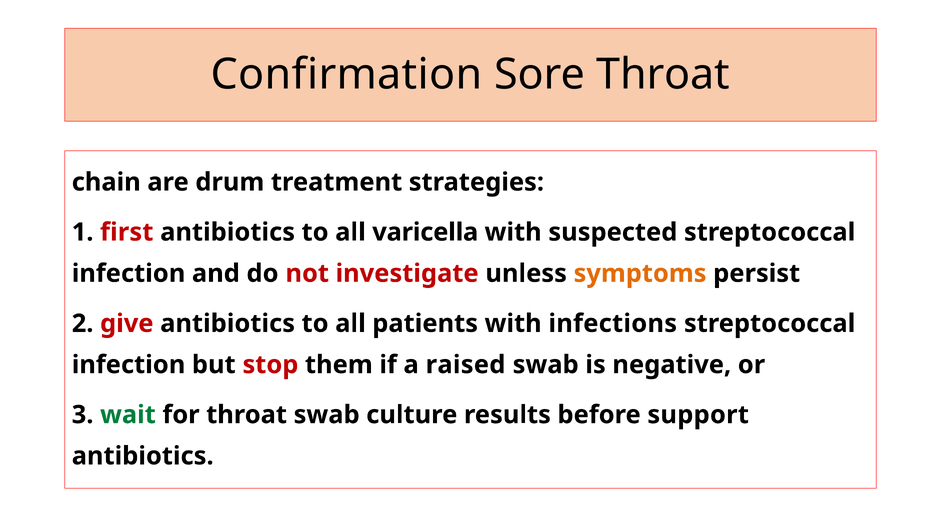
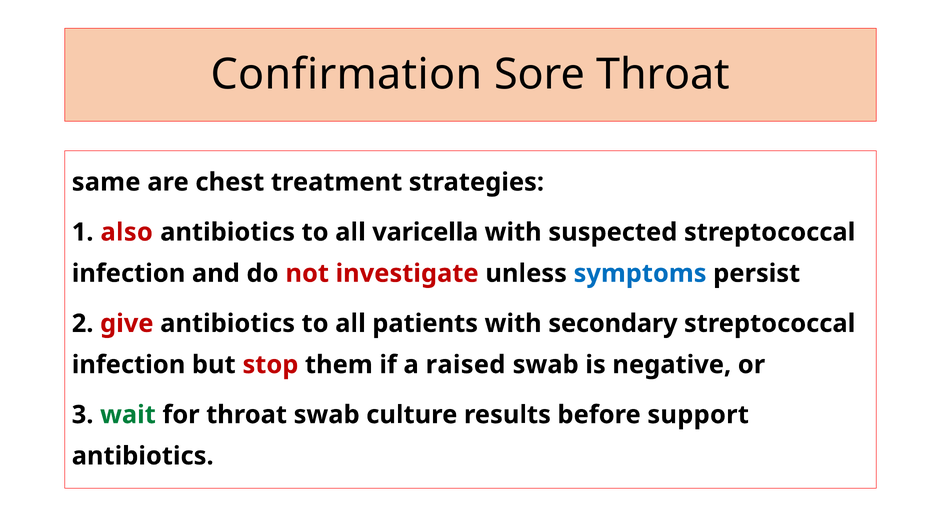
chain: chain -> same
drum: drum -> chest
first: first -> also
symptoms colour: orange -> blue
infections: infections -> secondary
